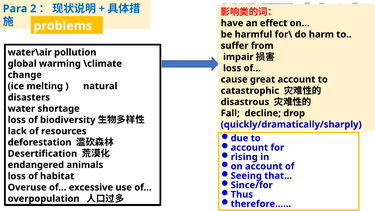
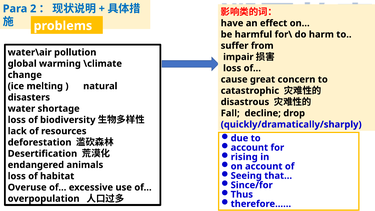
great account: account -> concern
